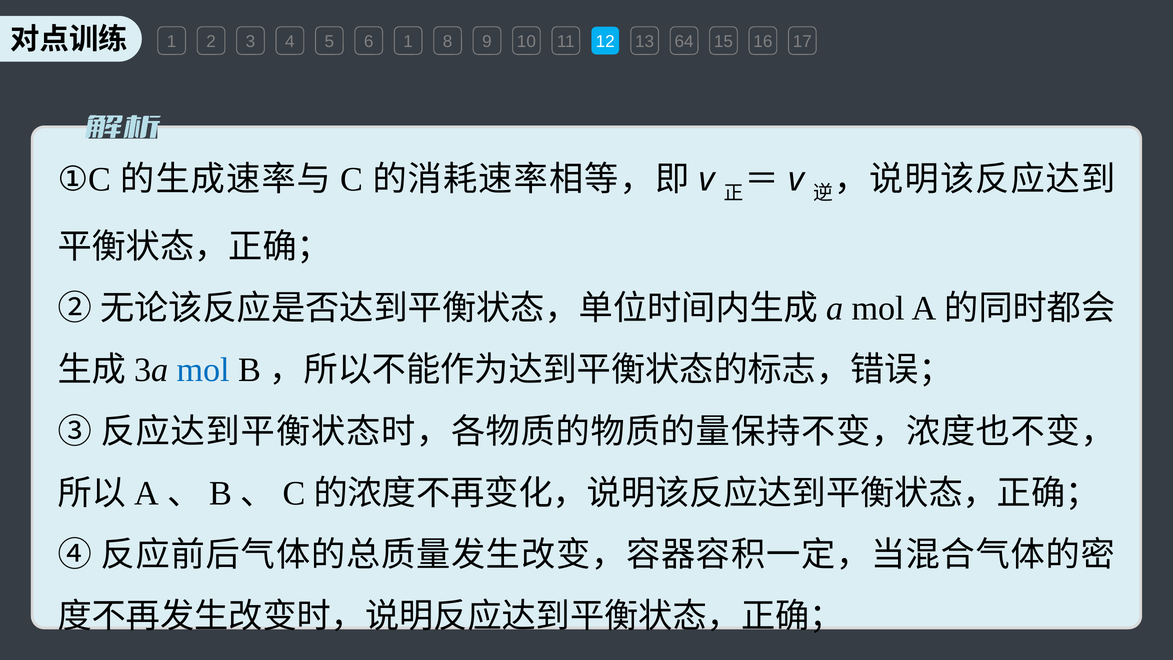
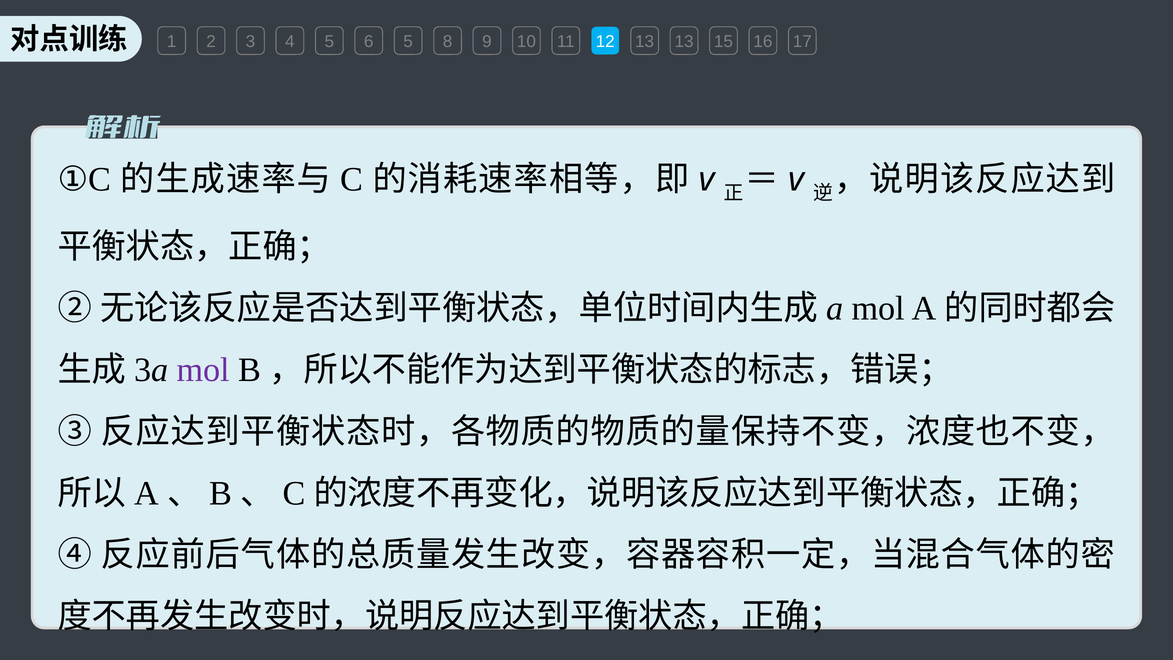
6 1: 1 -> 5
13 64: 64 -> 13
mol at (203, 370) colour: blue -> purple
